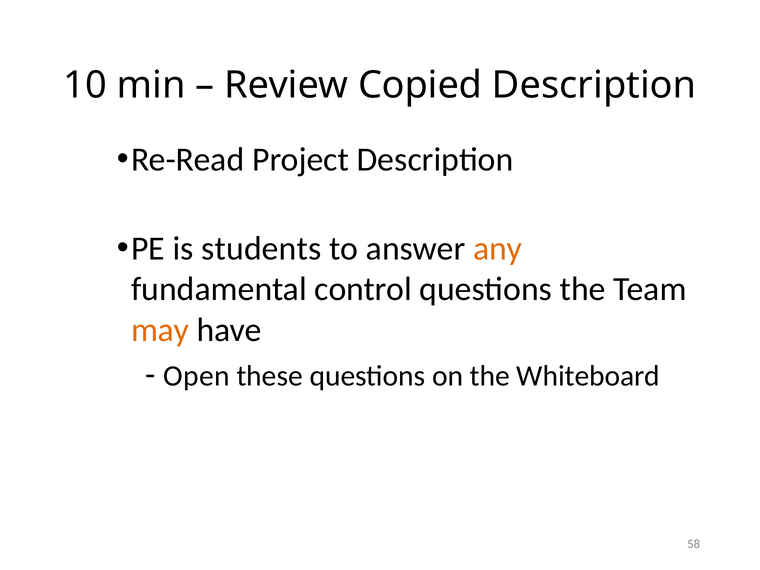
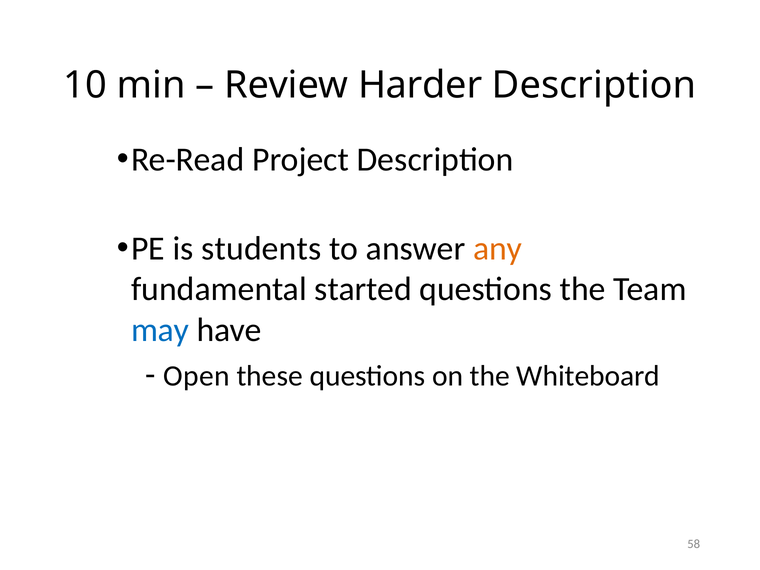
Copied: Copied -> Harder
control: control -> started
may colour: orange -> blue
